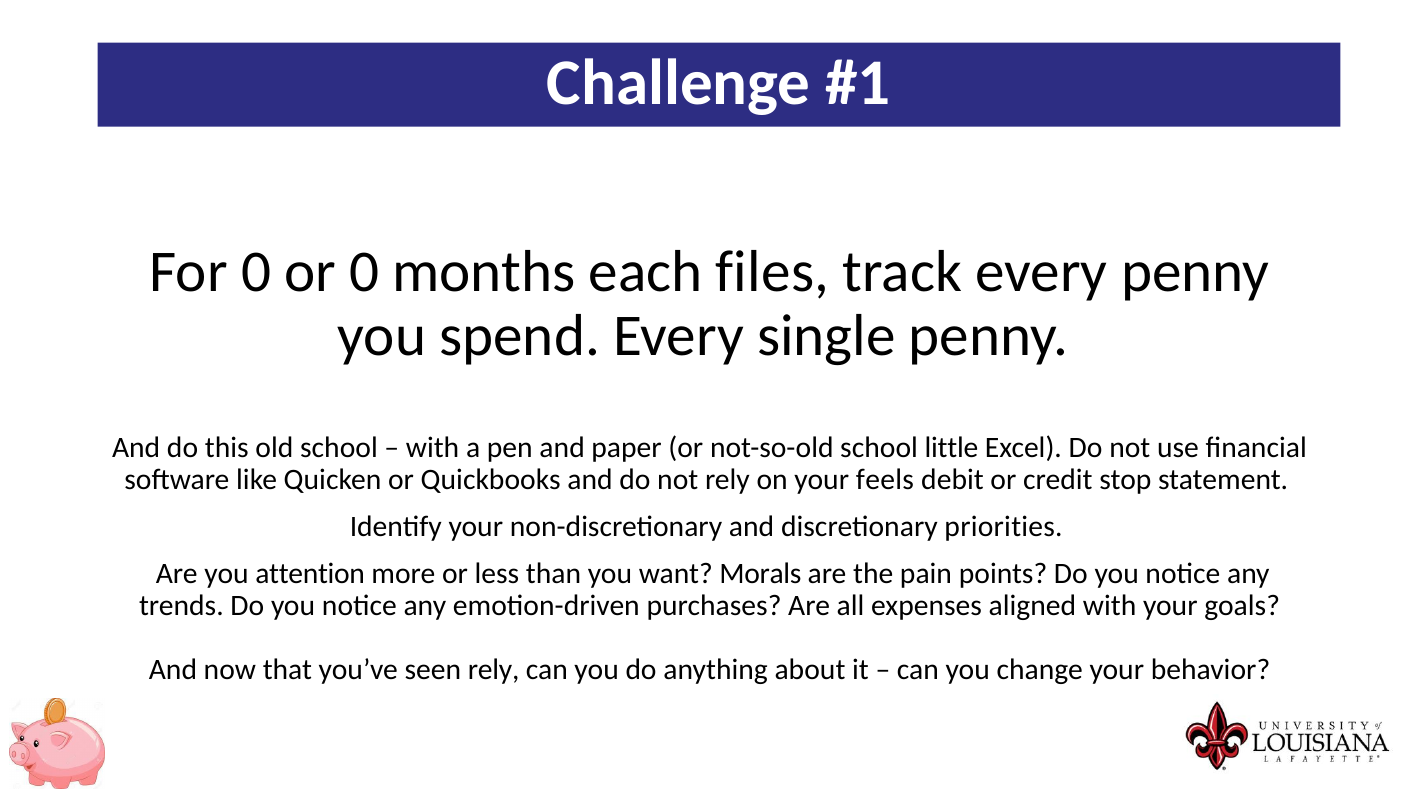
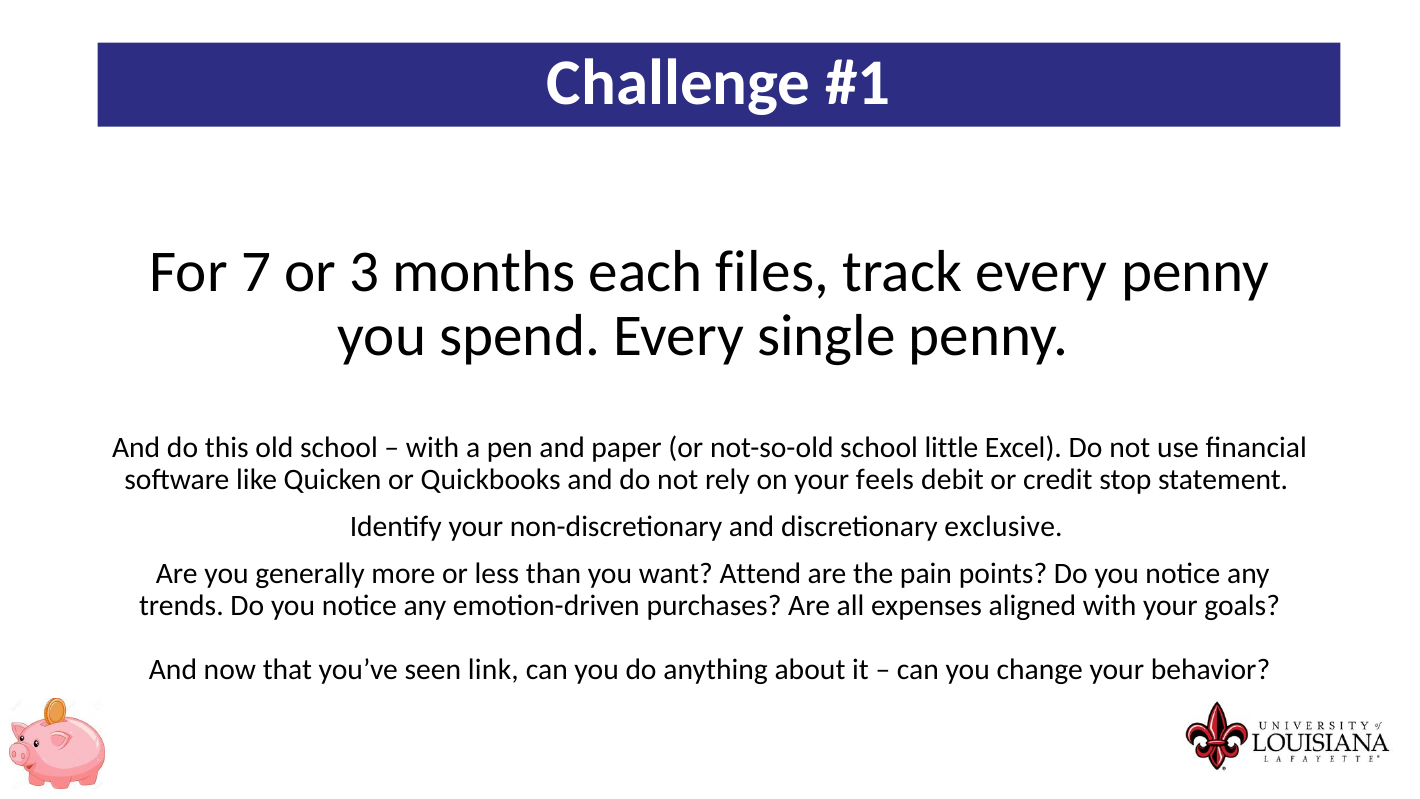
For 0: 0 -> 7
or 0: 0 -> 3
priorities: priorities -> exclusive
attention: attention -> generally
Morals: Morals -> Attend
seen rely: rely -> link
